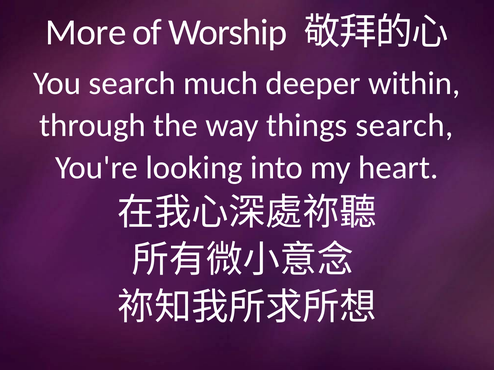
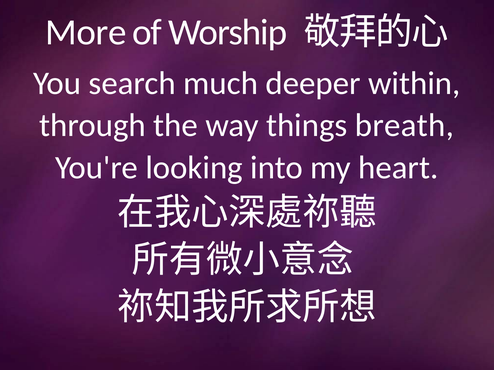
things search: search -> breath
